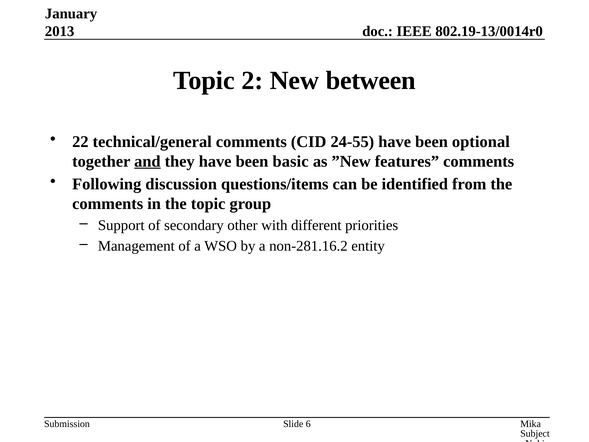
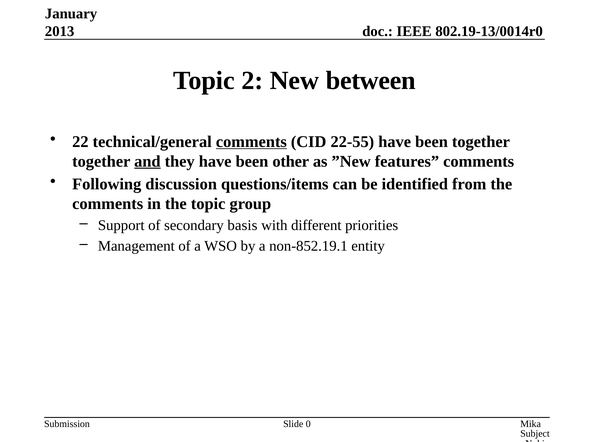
comments at (251, 142) underline: none -> present
24-55: 24-55 -> 22-55
been optional: optional -> together
basic: basic -> other
other: other -> basis
non-281.16.2: non-281.16.2 -> non-852.19.1
6: 6 -> 0
